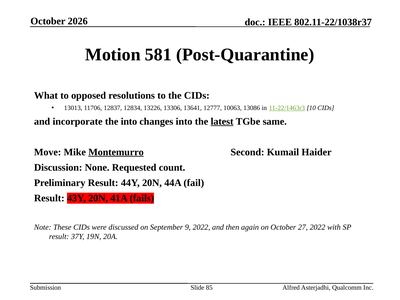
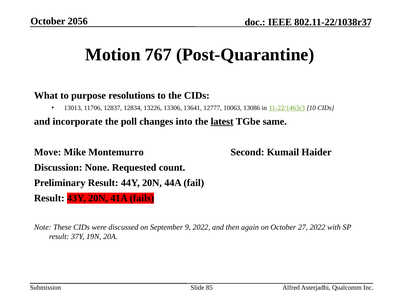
2026: 2026 -> 2056
581: 581 -> 767
opposed: opposed -> purpose
the into: into -> poll
Montemurro underline: present -> none
